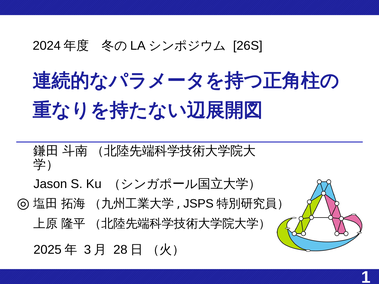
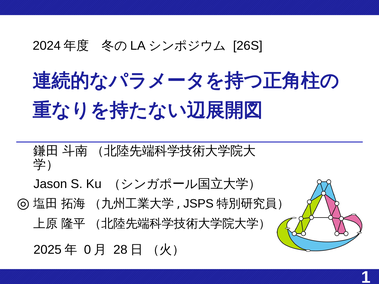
3: 3 -> 0
